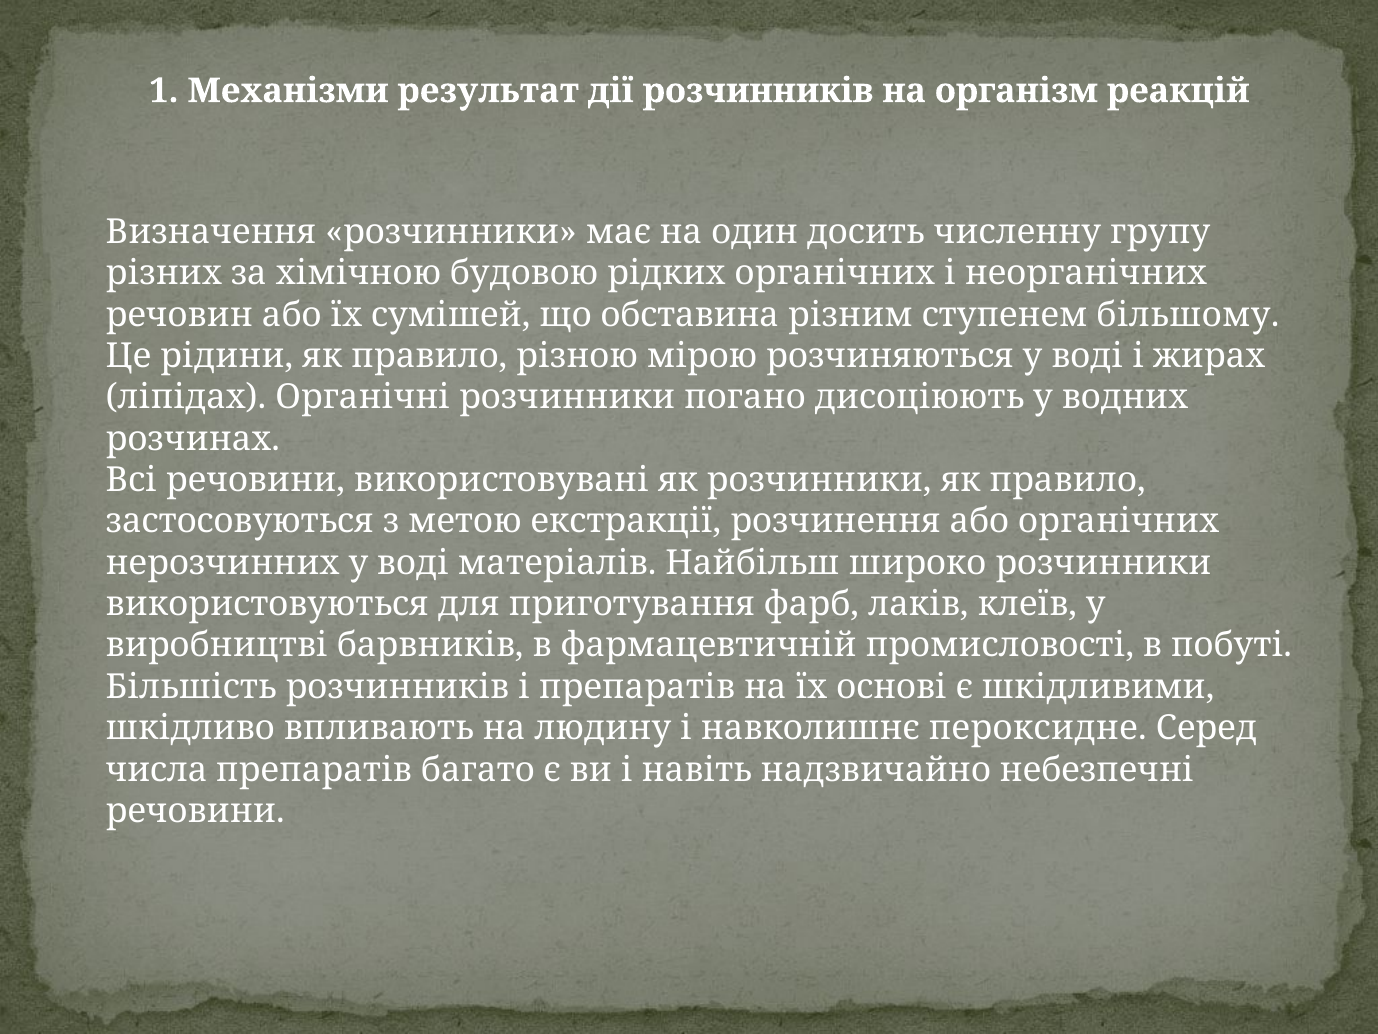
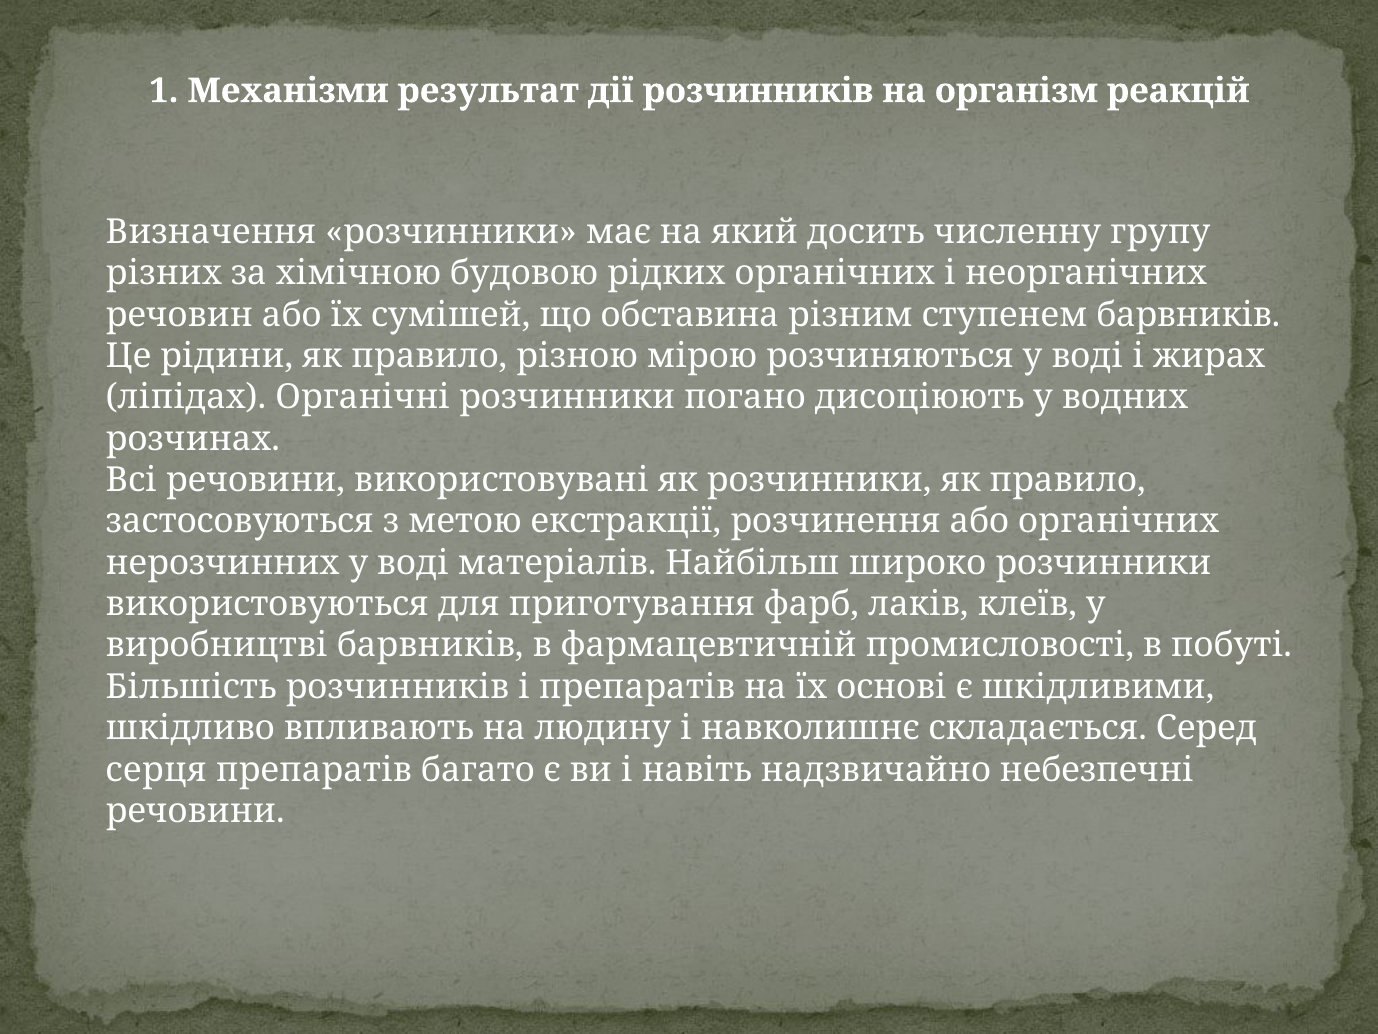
один: один -> який
ступенем більшому: більшому -> барвників
пероксидне: пероксидне -> складається
числа: числа -> серця
